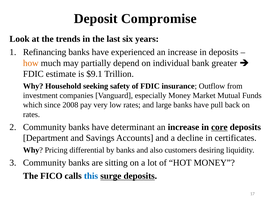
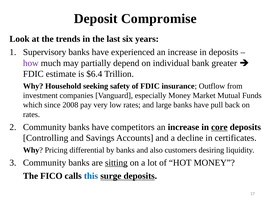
Refinancing: Refinancing -> Supervisory
how colour: orange -> purple
$9.1: $9.1 -> $6.4
determinant: determinant -> competitors
Department: Department -> Controlling
sitting underline: none -> present
